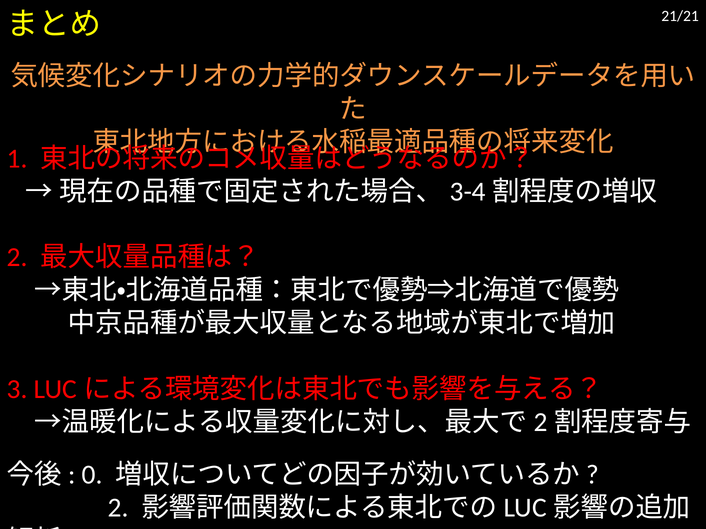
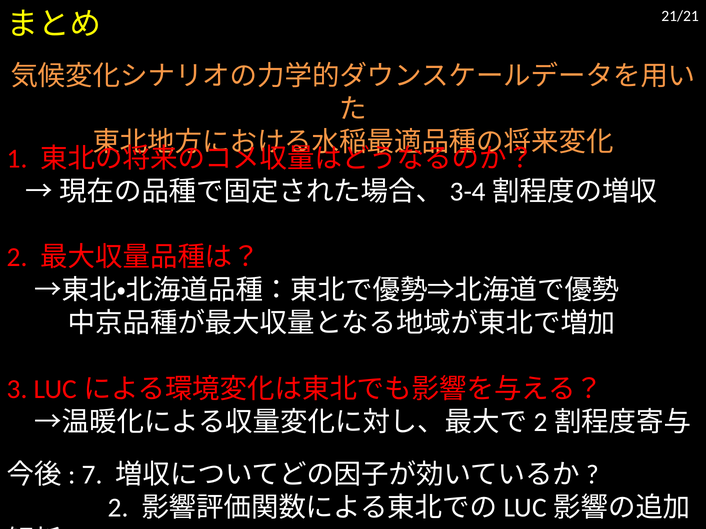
0: 0 -> 7
